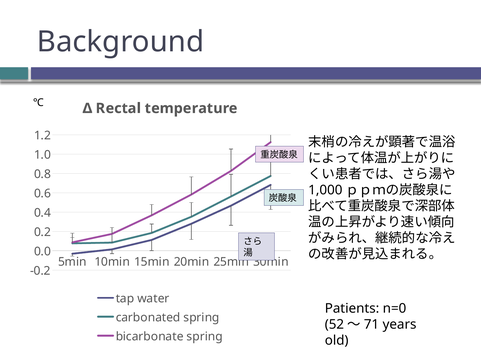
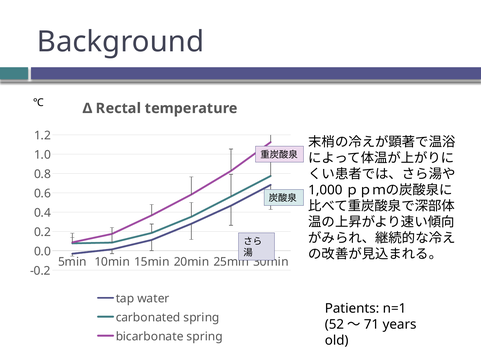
n=0: n=0 -> n=1
